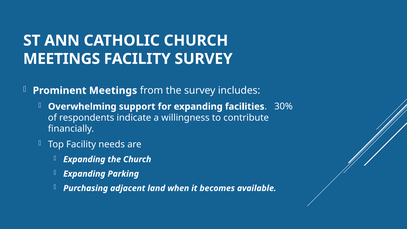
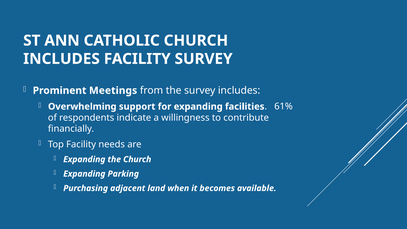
MEETINGS at (62, 59): MEETINGS -> INCLUDES
30%: 30% -> 61%
